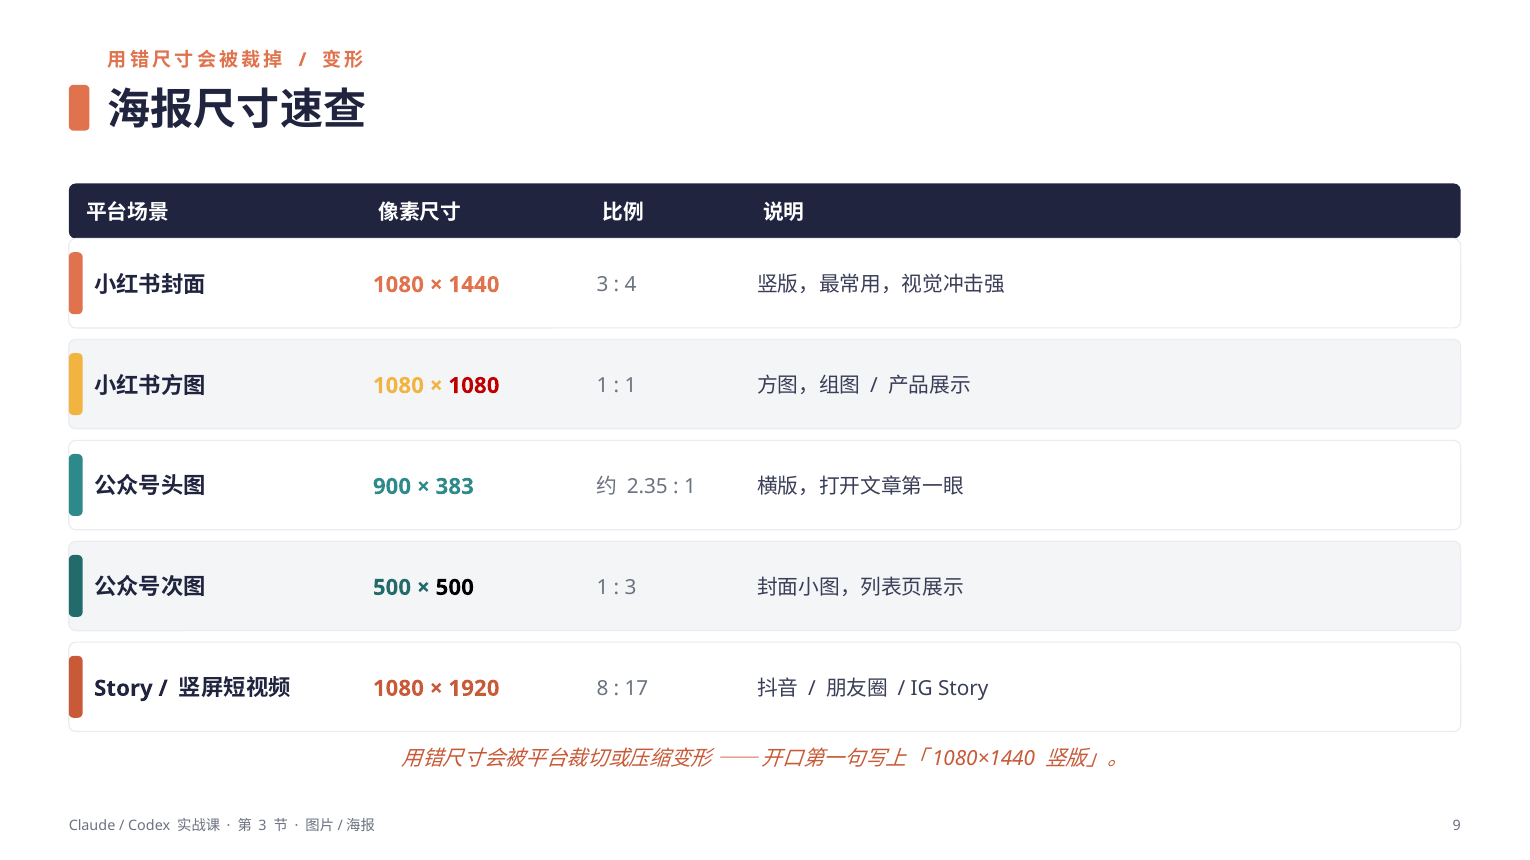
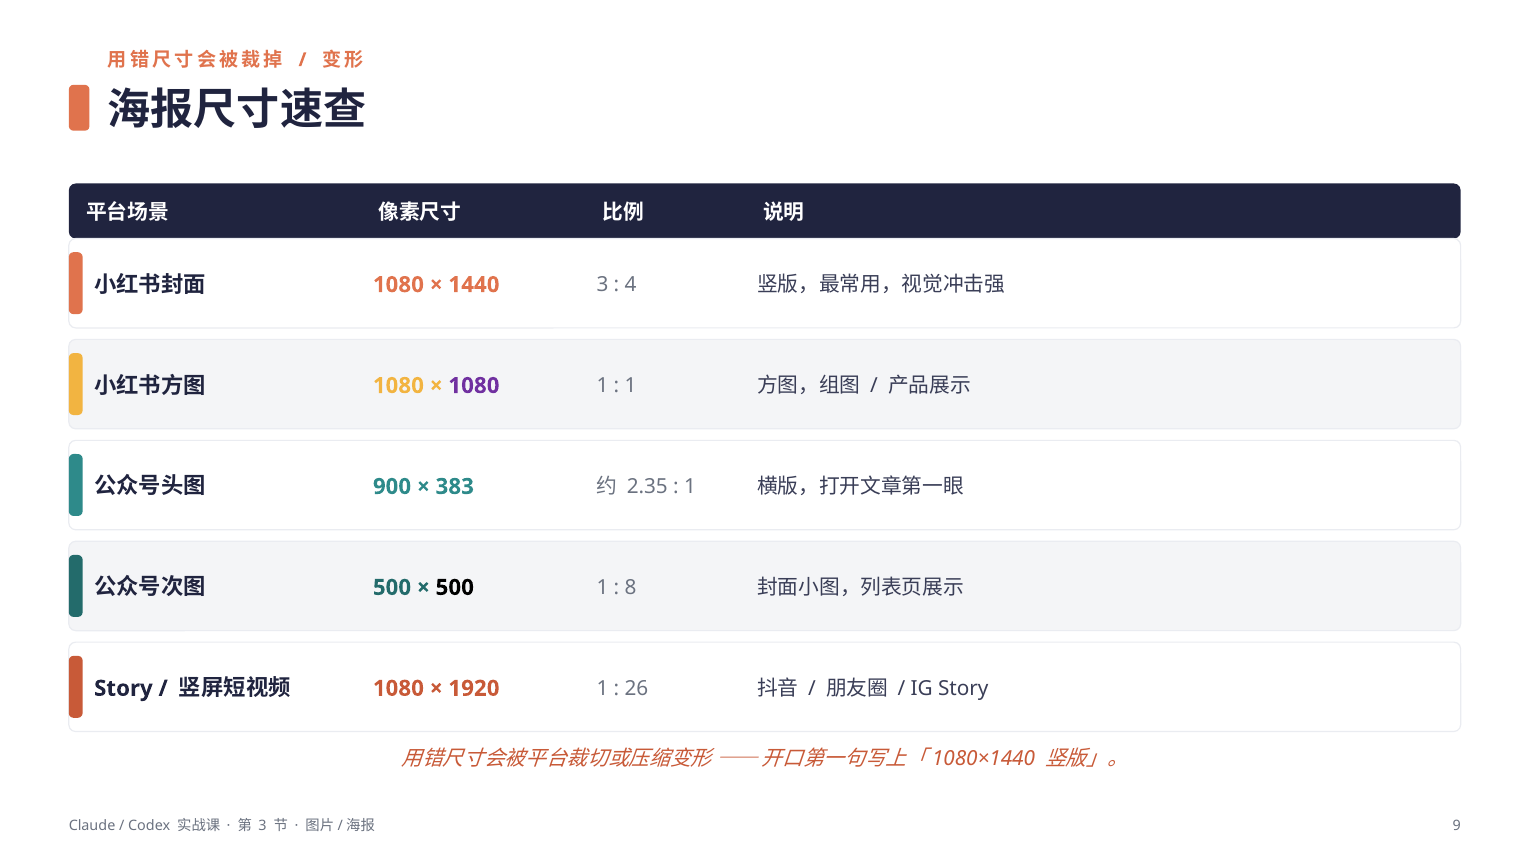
1080 at (474, 386) colour: red -> purple
3 at (631, 588): 3 -> 8
1920 8: 8 -> 1
17: 17 -> 26
